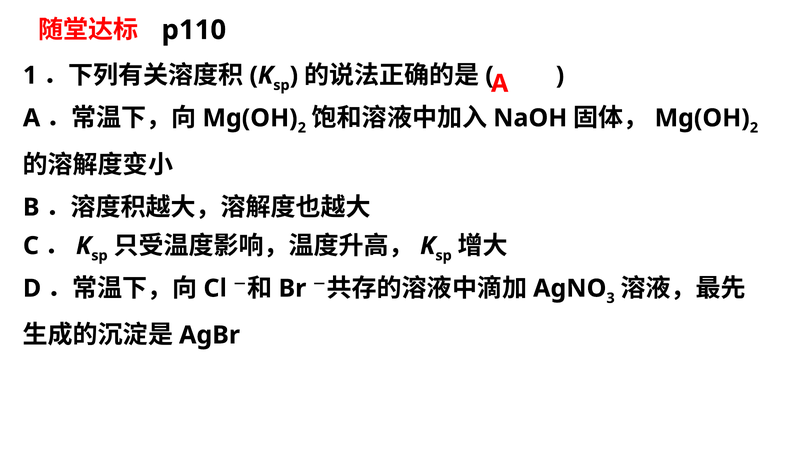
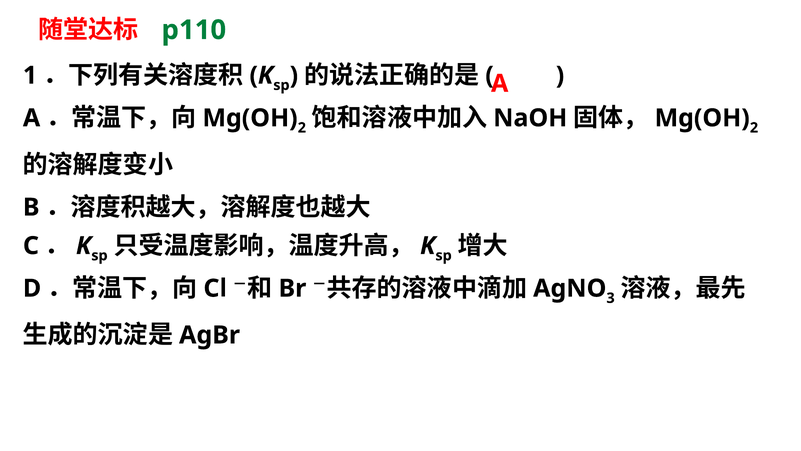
p110 colour: black -> green
